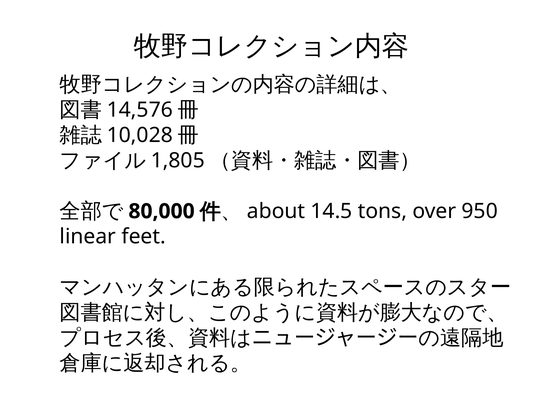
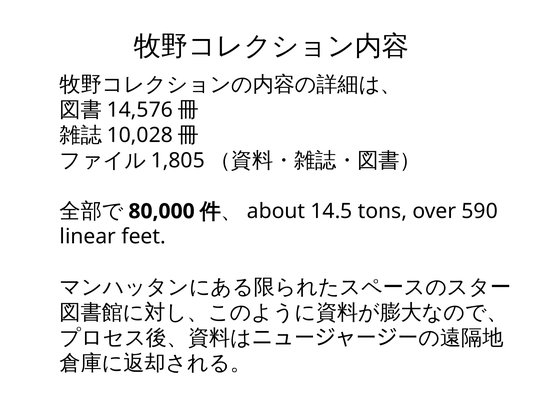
950: 950 -> 590
